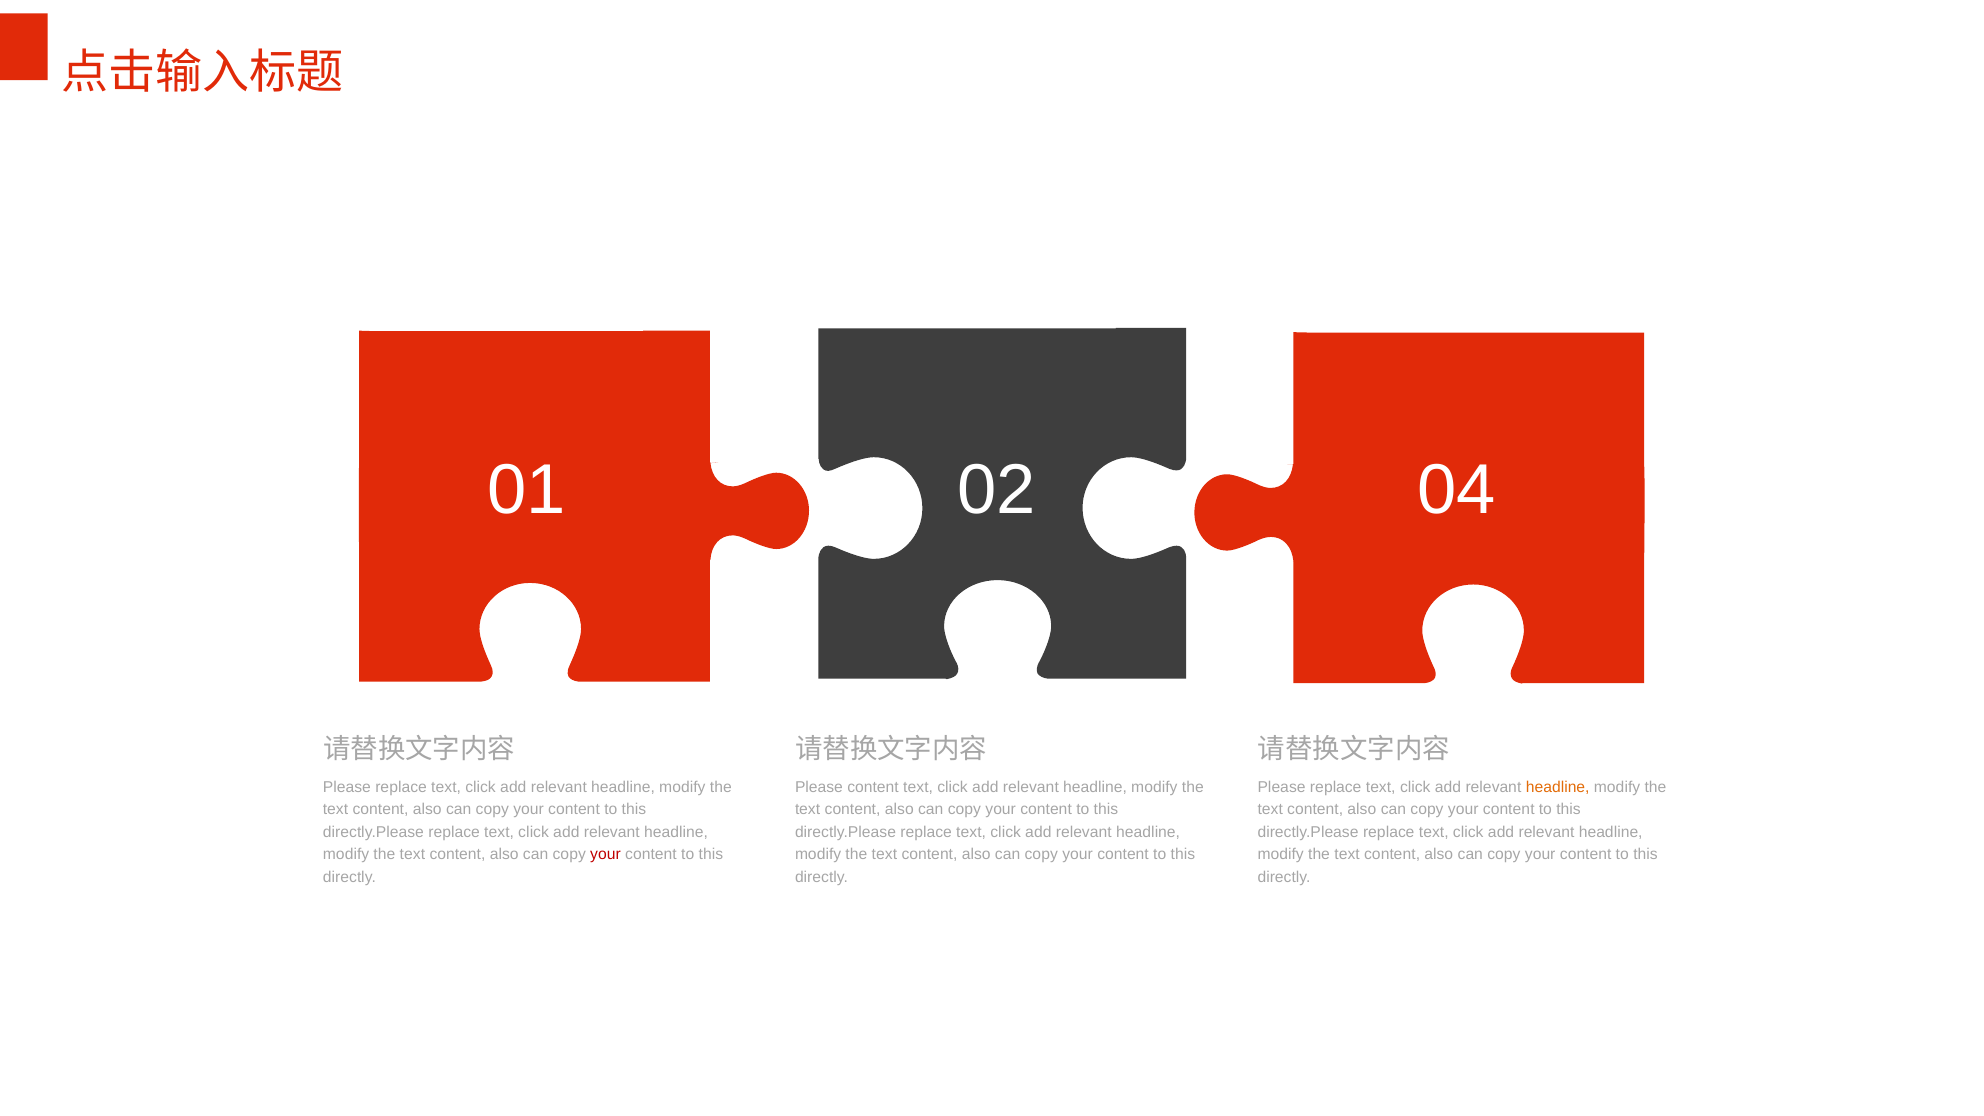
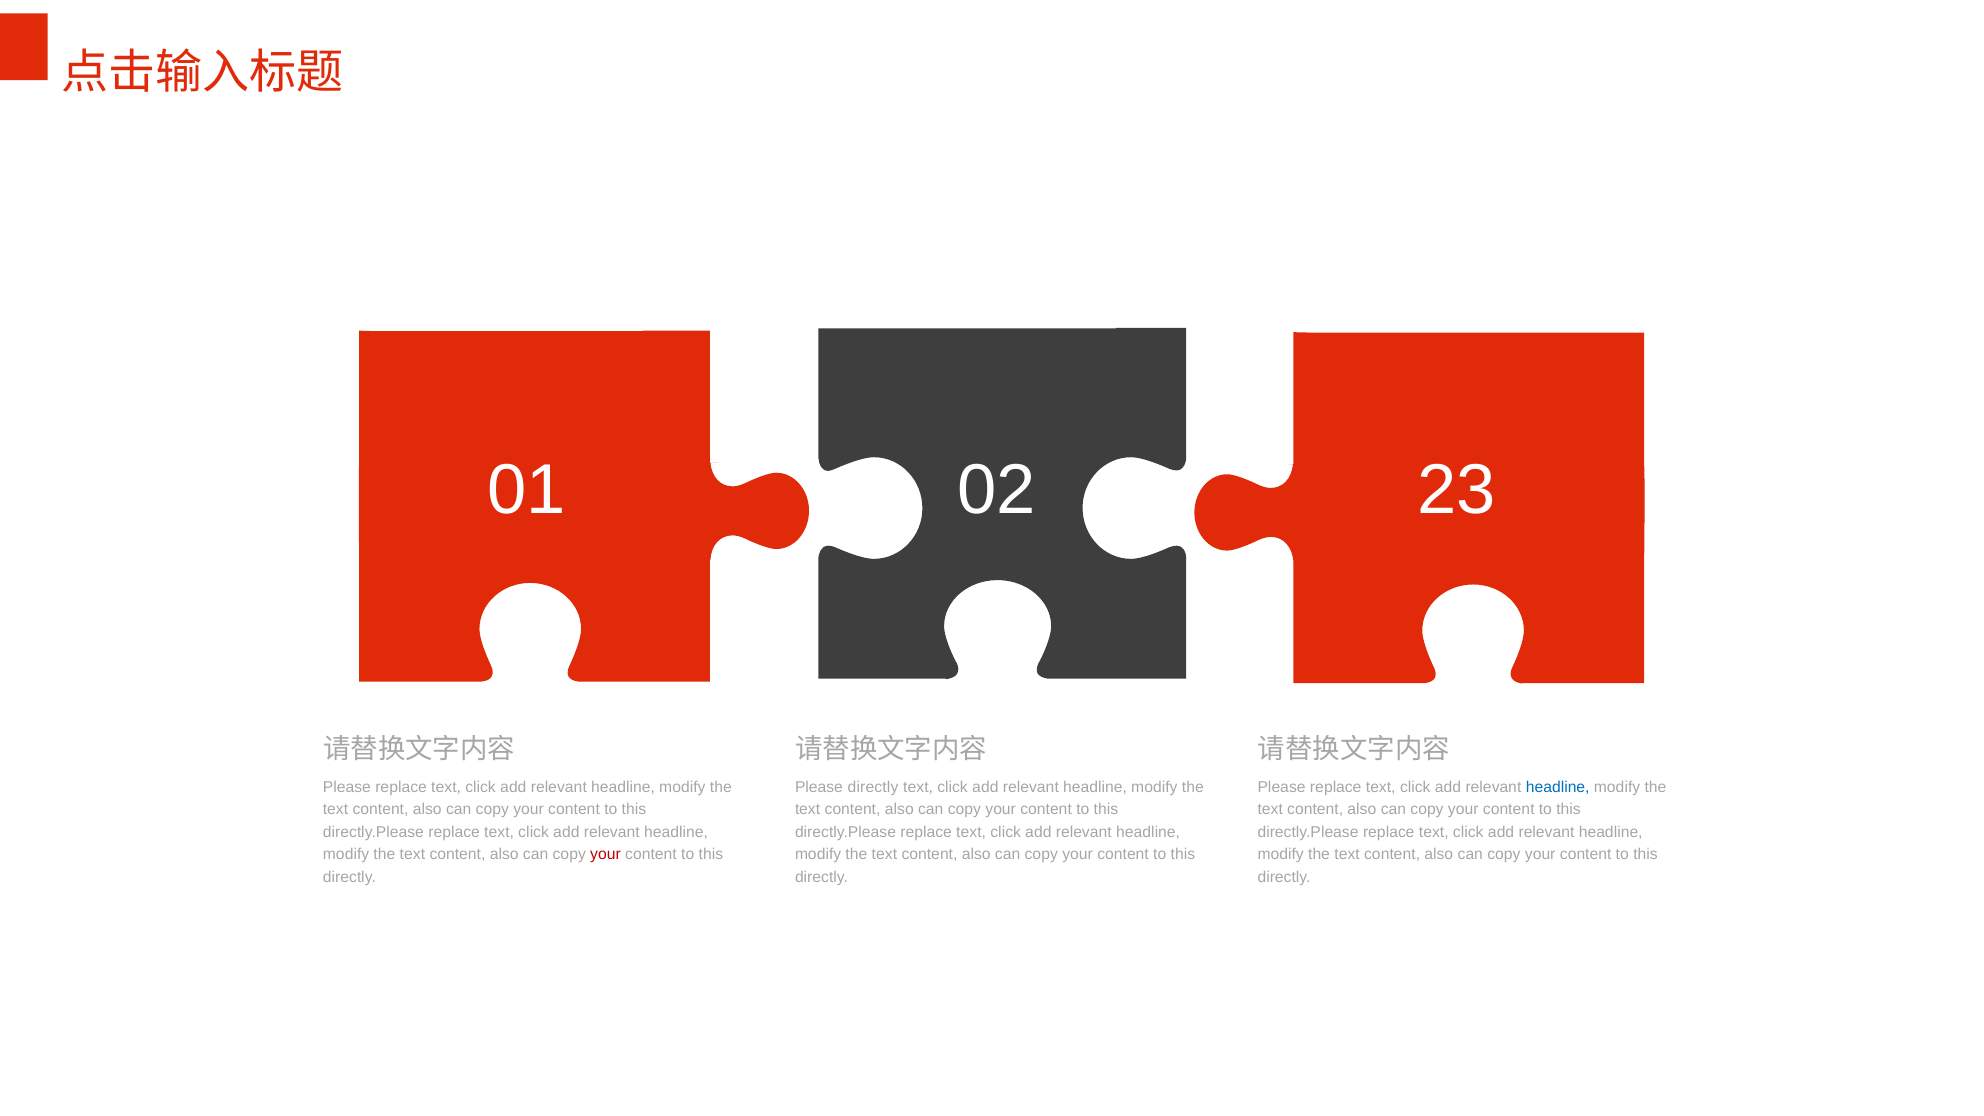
04: 04 -> 23
Please content: content -> directly
headline at (1558, 787) colour: orange -> blue
